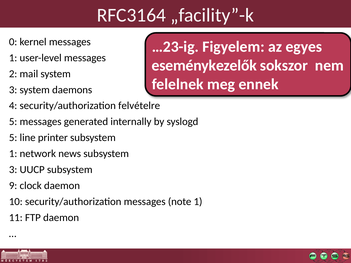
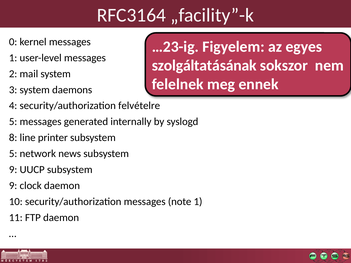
eseménykezelők: eseménykezelők -> szolgáltatásának
5 at (13, 138): 5 -> 8
1 at (13, 154): 1 -> 5
3 at (13, 170): 3 -> 9
